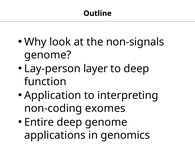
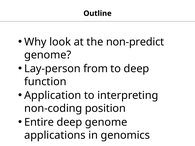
non-signals: non-signals -> non-predict
layer: layer -> from
exomes: exomes -> position
